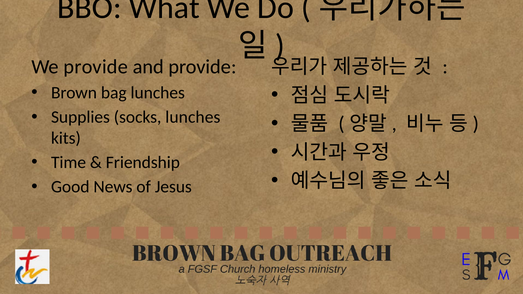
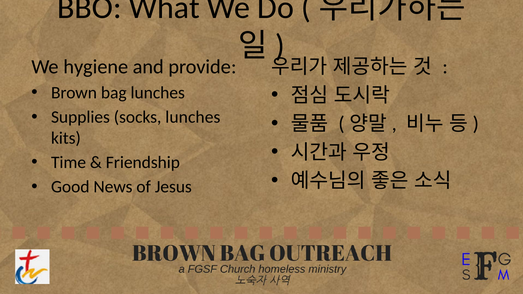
We provide: provide -> hygiene
